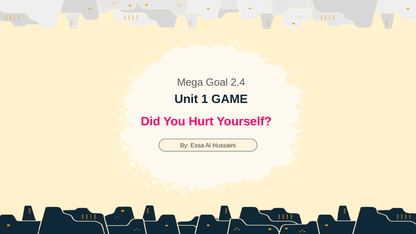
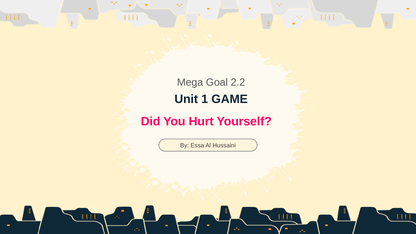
2.4: 2.4 -> 2.2
